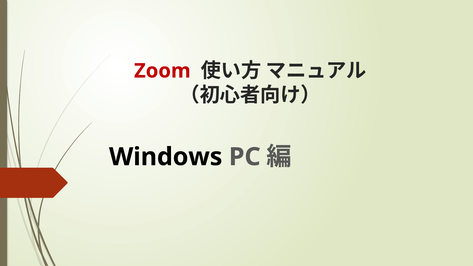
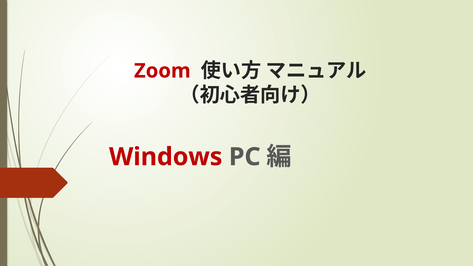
Windows colour: black -> red
